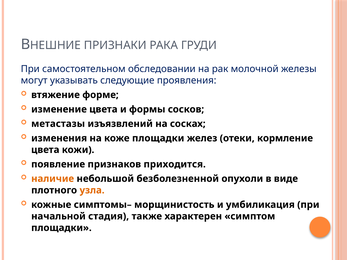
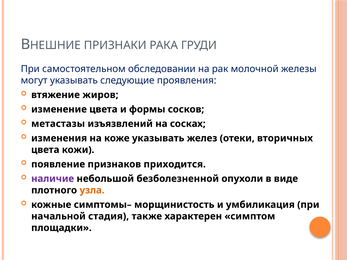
форме: форме -> жиров
коже площадки: площадки -> указывать
кормление: кормление -> вторичных
наличие colour: orange -> purple
